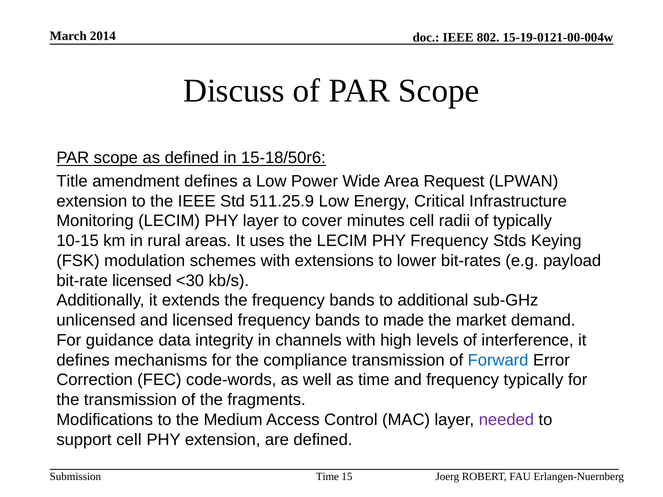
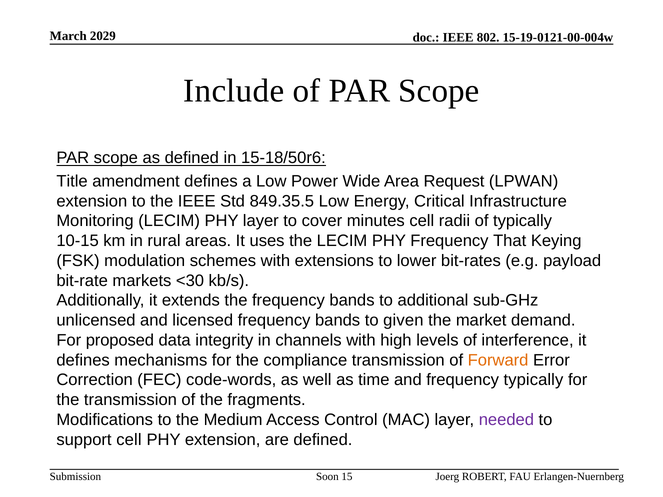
2014: 2014 -> 2029
Discuss: Discuss -> Include
511.25.9: 511.25.9 -> 849.35.5
Stds: Stds -> That
bit-rate licensed: licensed -> markets
made: made -> given
guidance: guidance -> proposed
Forward colour: blue -> orange
Time at (327, 477): Time -> Soon
